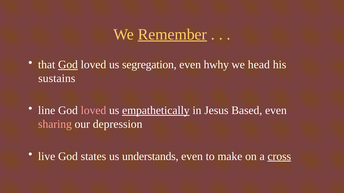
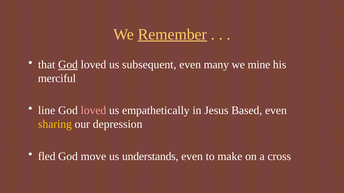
segregation: segregation -> subsequent
hwhy: hwhy -> many
head: head -> mine
sustains: sustains -> merciful
empathetically underline: present -> none
sharing colour: pink -> yellow
live: live -> fled
states: states -> move
cross underline: present -> none
